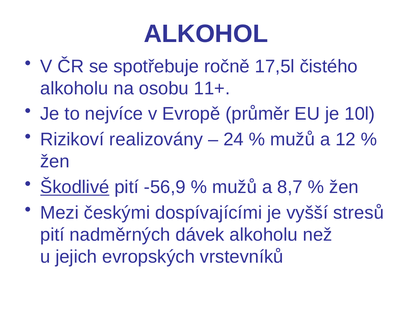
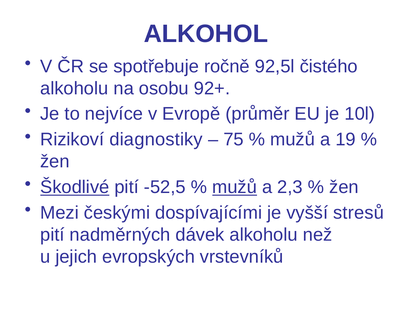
17,5l: 17,5l -> 92,5l
11+: 11+ -> 92+
realizovány: realizovány -> diagnostiky
24: 24 -> 75
12: 12 -> 19
-56,9: -56,9 -> -52,5
mužů at (235, 187) underline: none -> present
8,7: 8,7 -> 2,3
